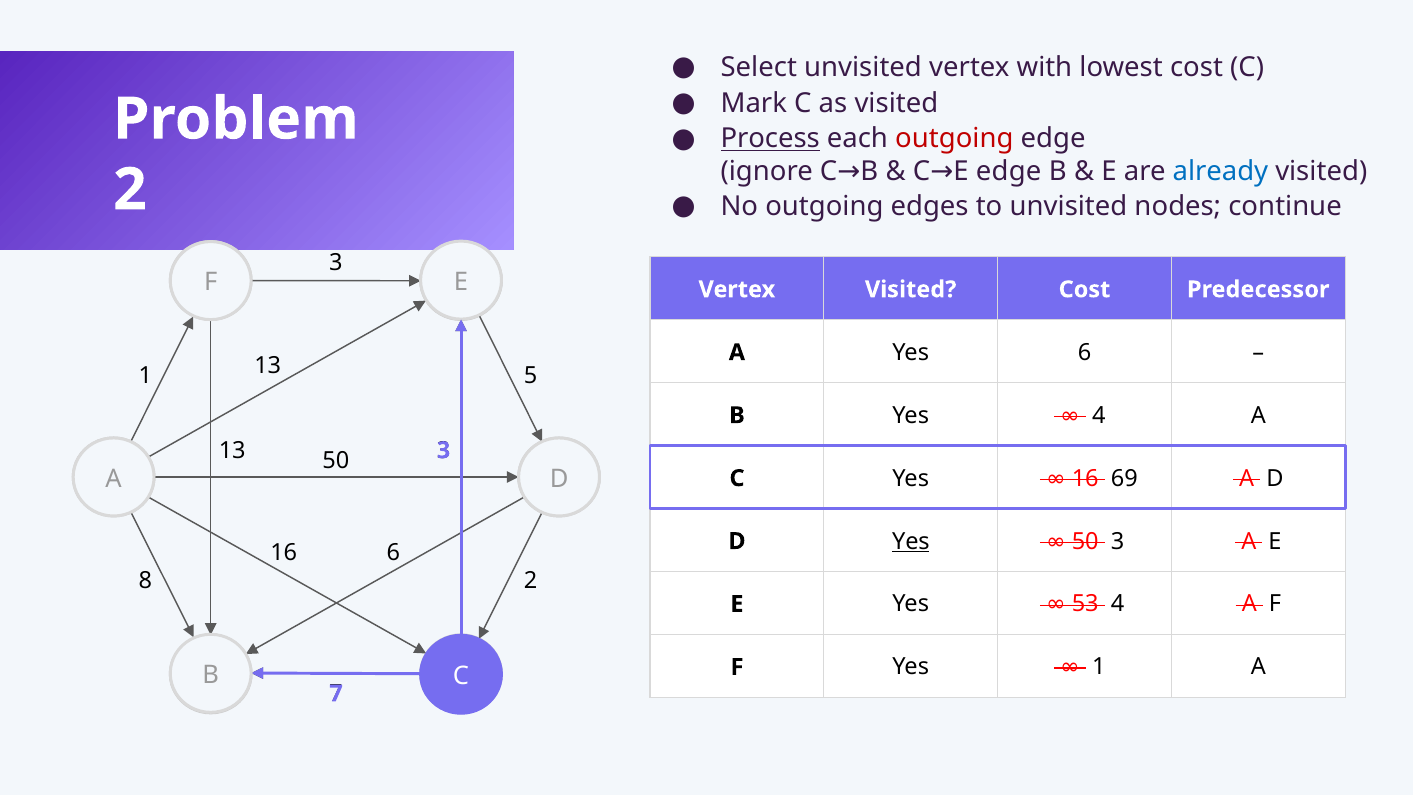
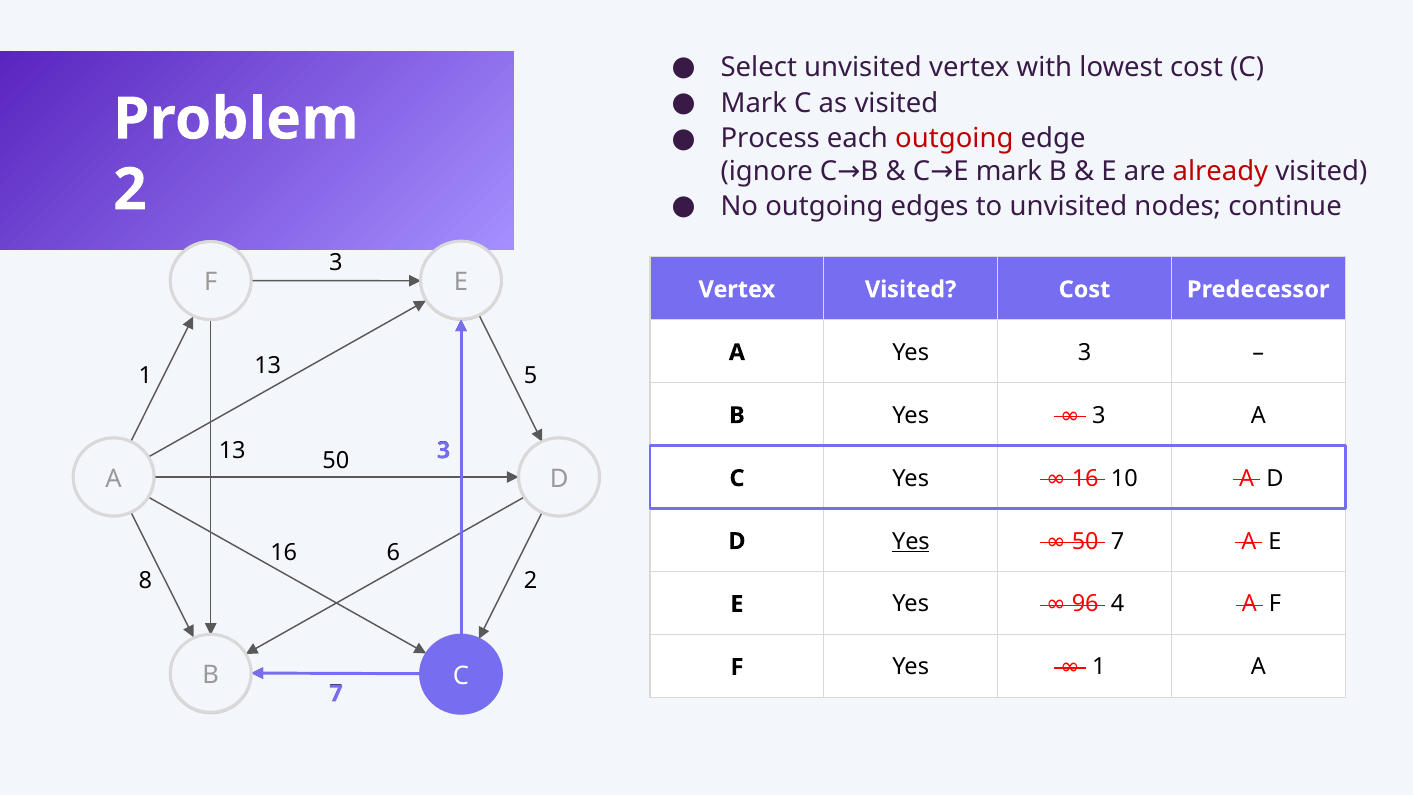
Process underline: present -> none
E edge: edge -> mark
already colour: blue -> red
Yes 6: 6 -> 3
4 at (1099, 415): 4 -> 3
69: 69 -> 10
50 3: 3 -> 7
53: 53 -> 96
